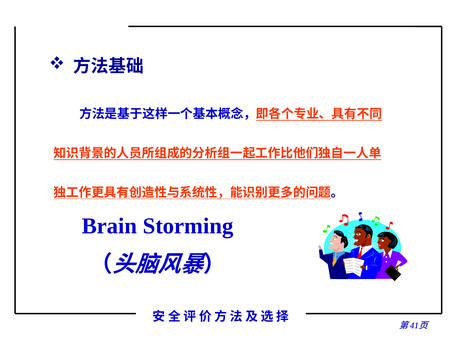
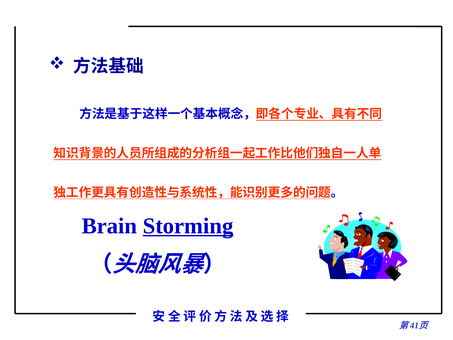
Storming underline: none -> present
